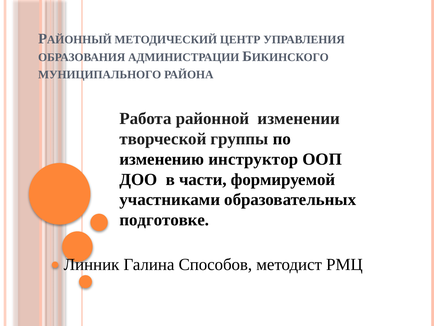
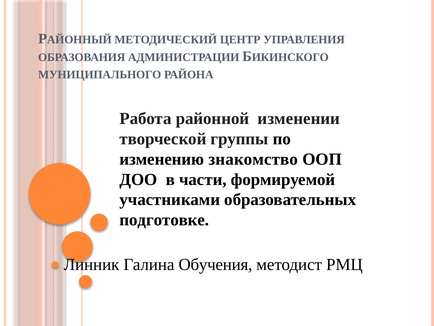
инструктор: инструктор -> знакомство
Способов: Способов -> Обучения
